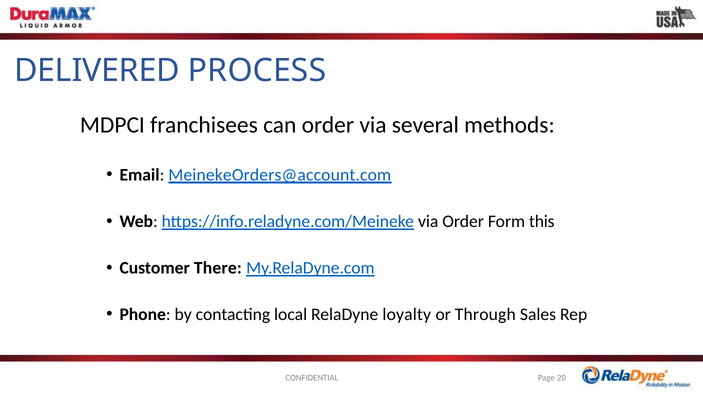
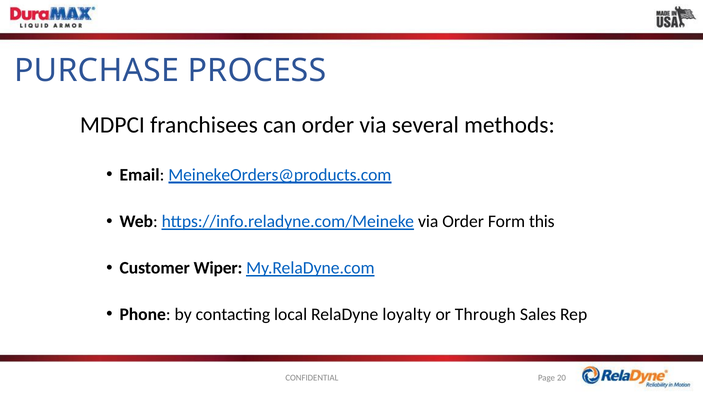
DELIVERED: DELIVERED -> PURCHASE
MeinekeOrders@account.com: MeinekeOrders@account.com -> MeinekeOrders@products.com
There: There -> Wiper
